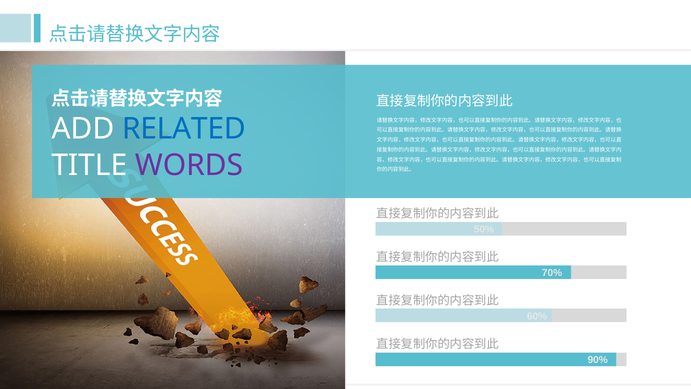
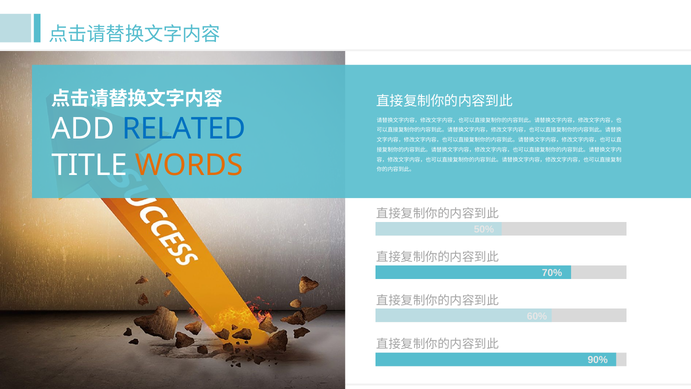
WORDS colour: purple -> orange
